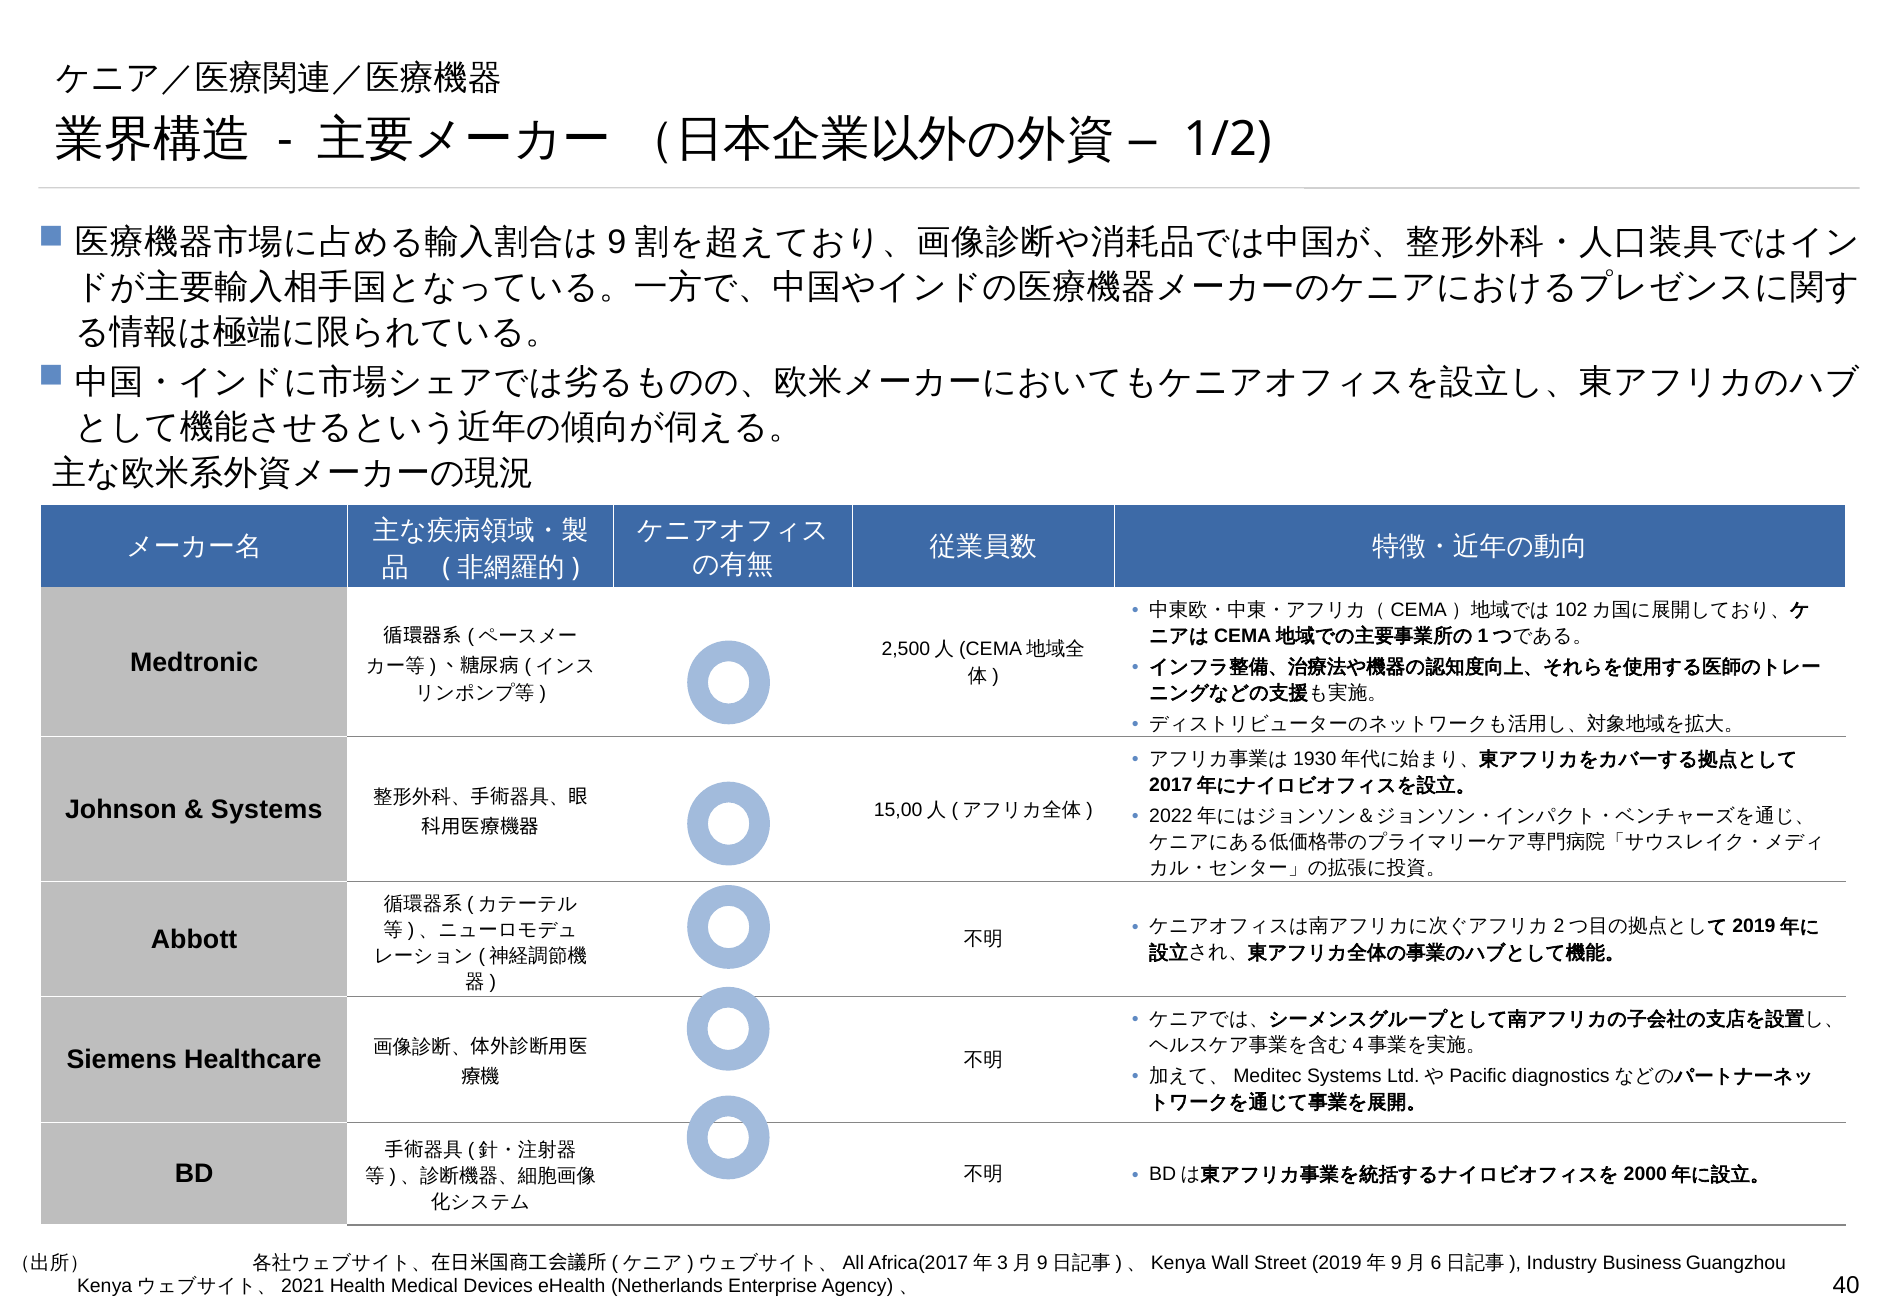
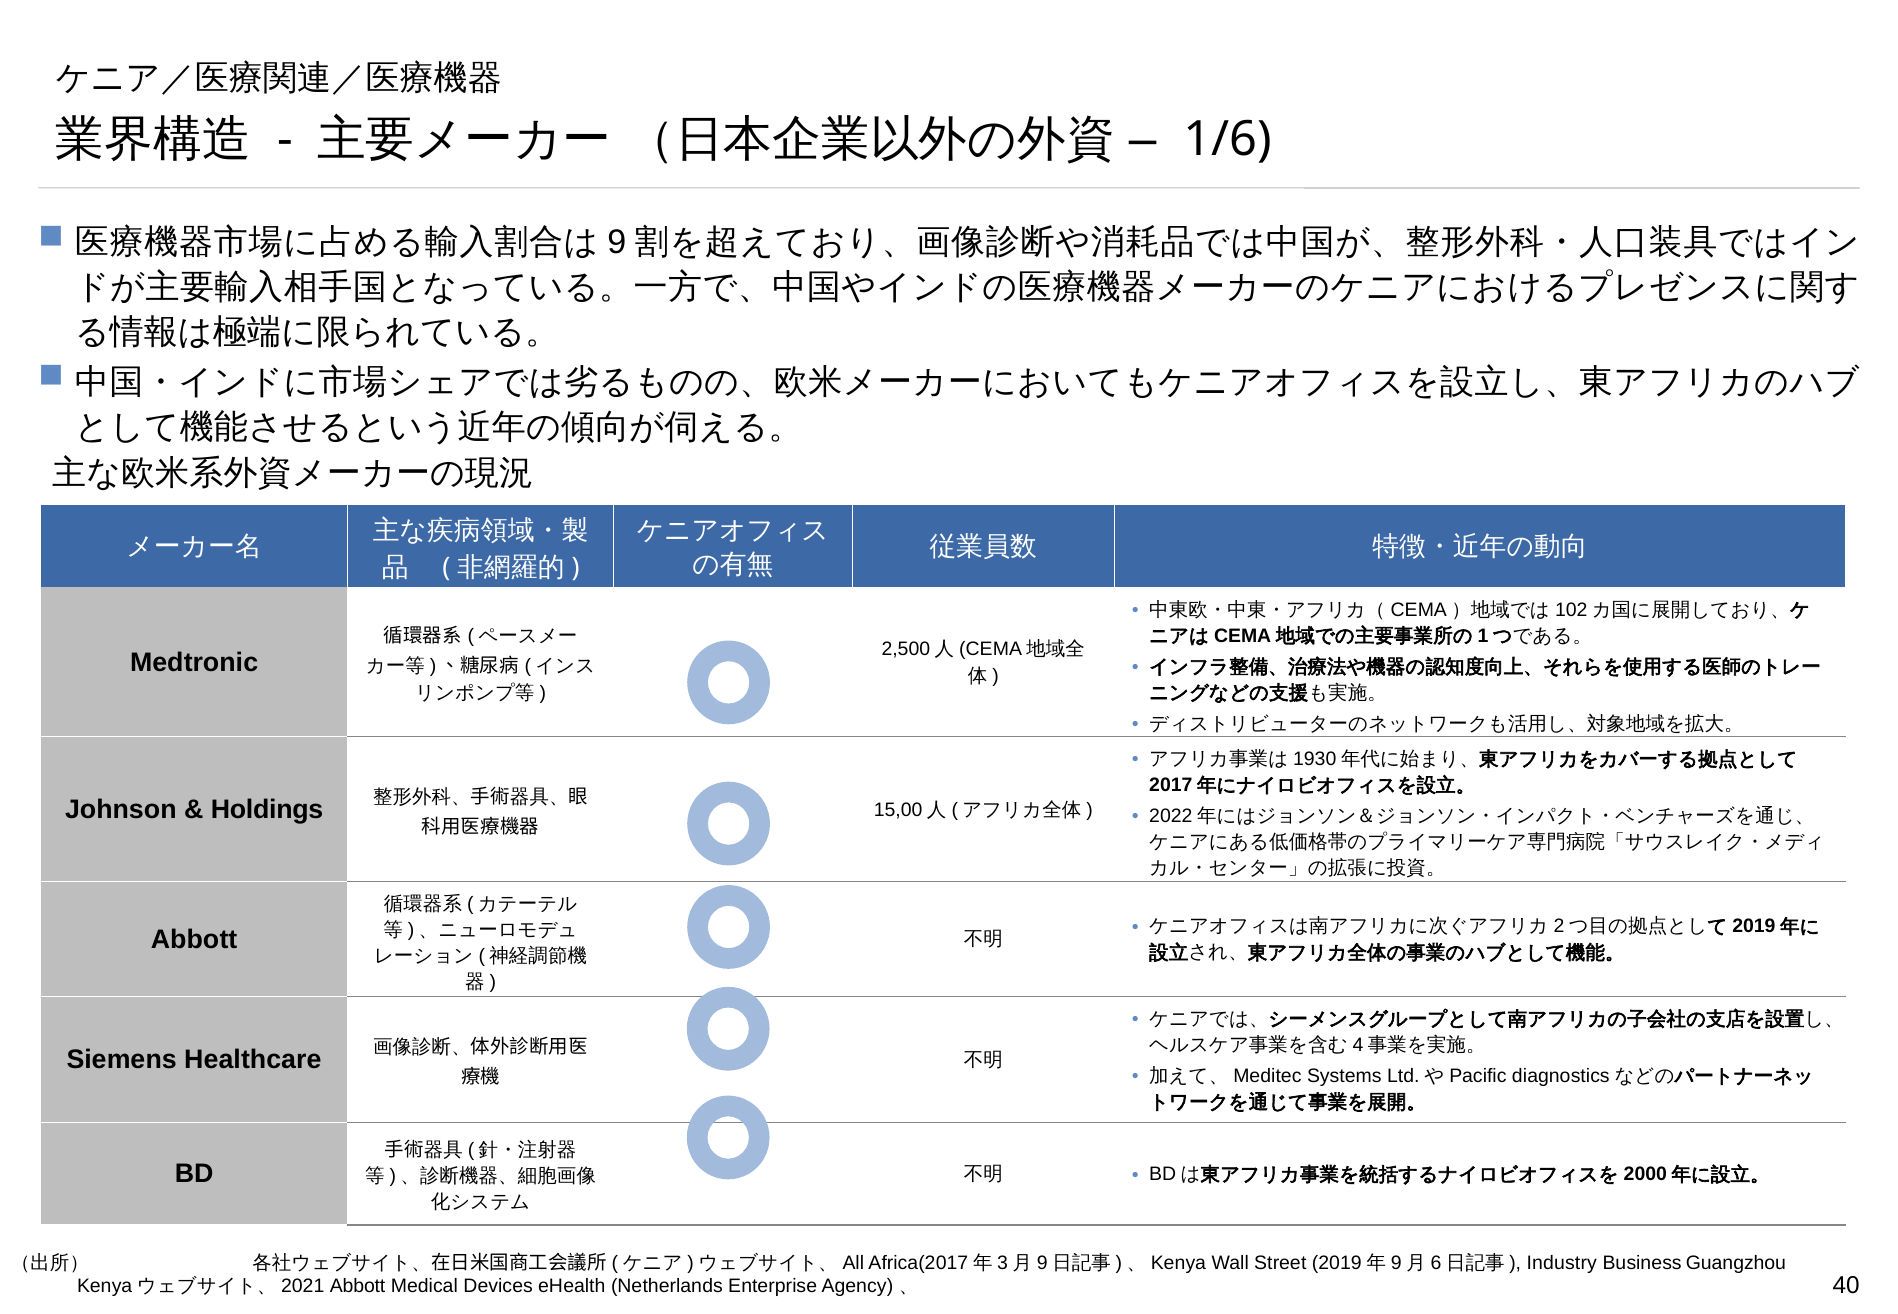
1/2: 1/2 -> 1/6
Systems at (267, 809): Systems -> Holdings
Health at (358, 1287): Health -> Abbott
